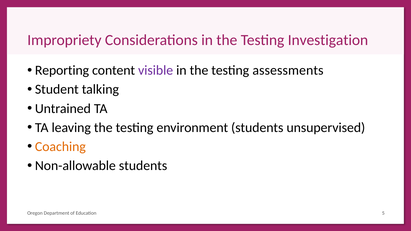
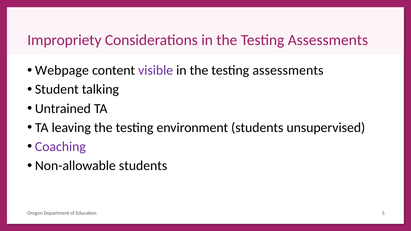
Investigation at (328, 40): Investigation -> Assessments
Reporting: Reporting -> Webpage
Coaching colour: orange -> purple
